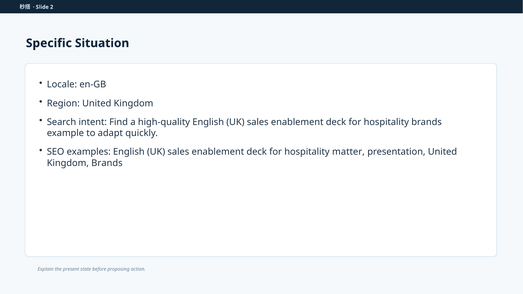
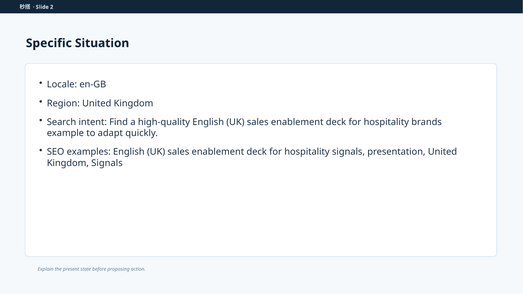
hospitality matter: matter -> signals
Kingdom Brands: Brands -> Signals
